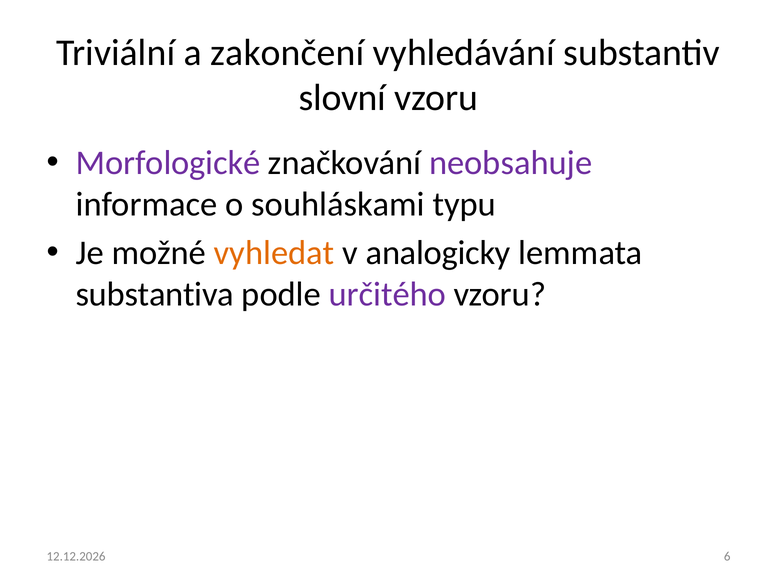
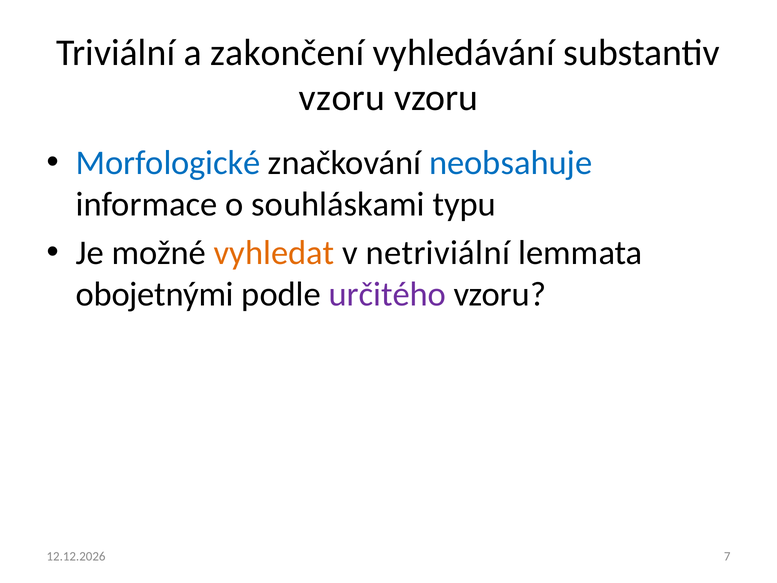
slovní at (342, 98): slovní -> vzoru
Morfologické colour: purple -> blue
neobsahuje colour: purple -> blue
analogicky: analogicky -> netriviální
substantiva: substantiva -> obojetnými
6: 6 -> 7
